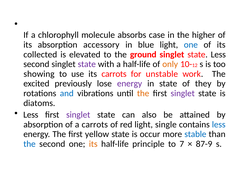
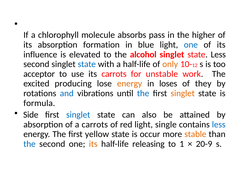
case: case -> pass
accessory: accessory -> formation
collected: collected -> influence
ground: ground -> alcohol
state at (87, 64) colour: purple -> blue
showing: showing -> acceptor
previously: previously -> producing
energy at (130, 84) colour: purple -> orange
in state: state -> loses
the at (143, 93) colour: orange -> blue
singlet at (183, 93) colour: purple -> orange
diatoms: diatoms -> formula
Less at (31, 115): Less -> Side
singlet at (78, 115) colour: purple -> blue
stable colour: blue -> orange
principle: principle -> releasing
7: 7 -> 1
87-9: 87-9 -> 20-9
